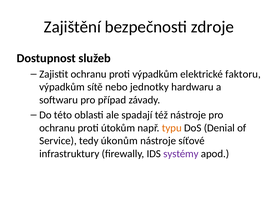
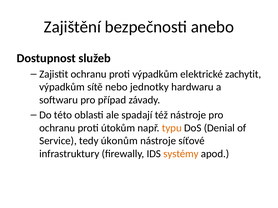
zdroje: zdroje -> anebo
faktoru: faktoru -> zachytit
systémy colour: purple -> orange
